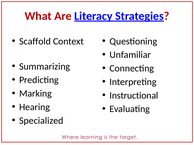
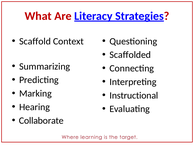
Unfamiliar: Unfamiliar -> Scaffolded
Specialized: Specialized -> Collaborate
